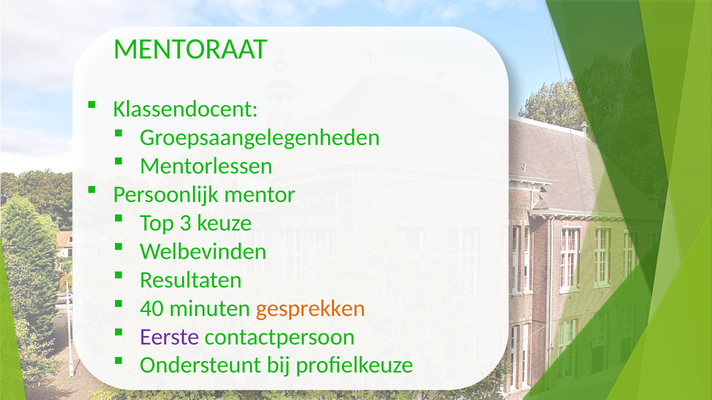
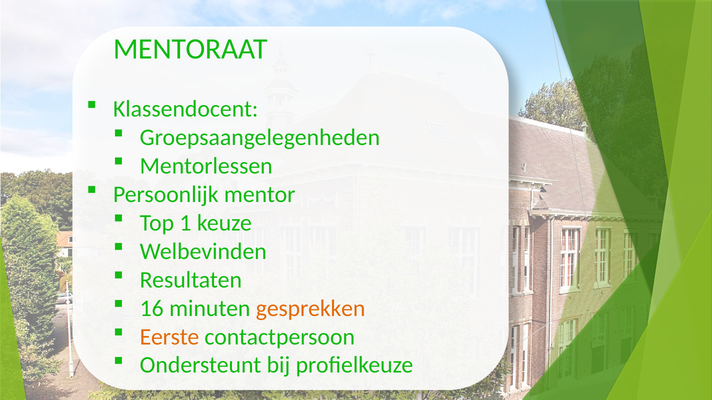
3: 3 -> 1
40: 40 -> 16
Eerste colour: purple -> orange
